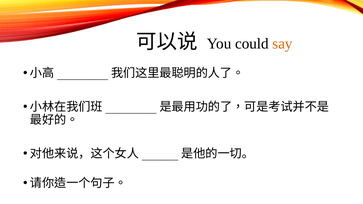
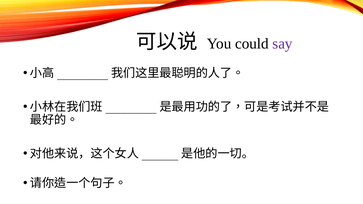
say colour: orange -> purple
